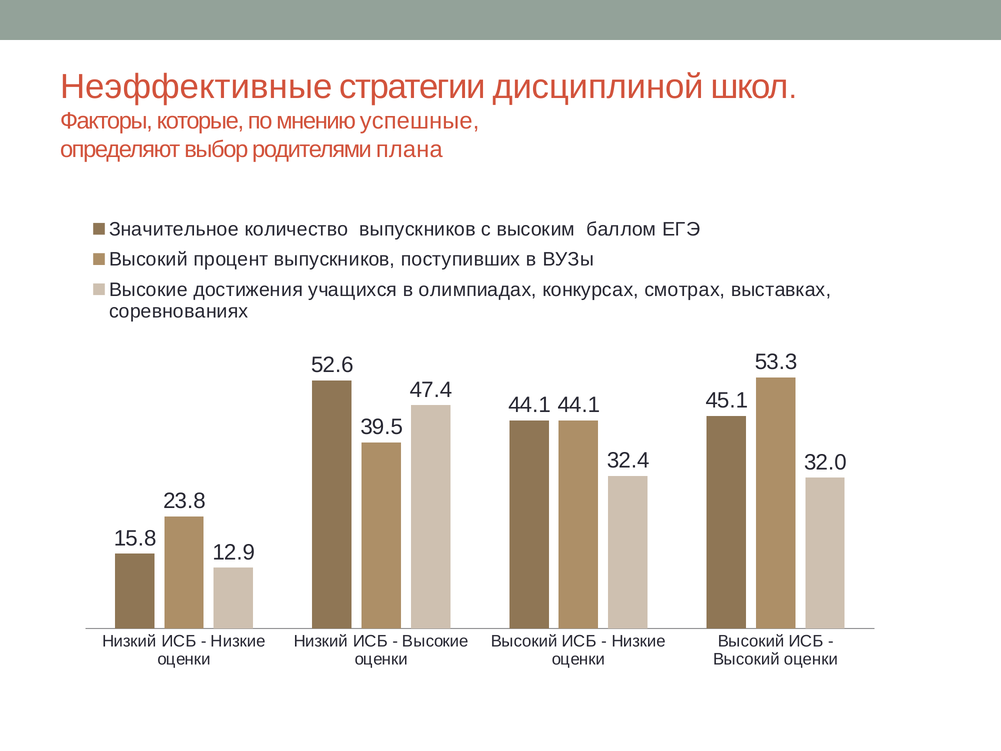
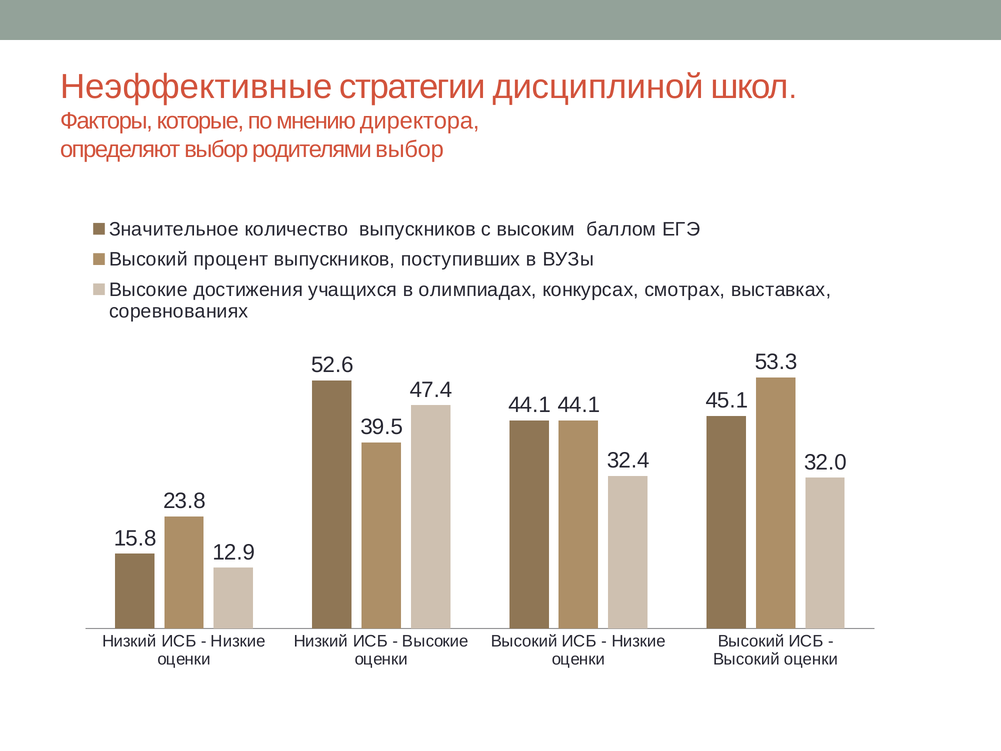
успешные: успешные -> директора
родителями плана: плана -> выбор
